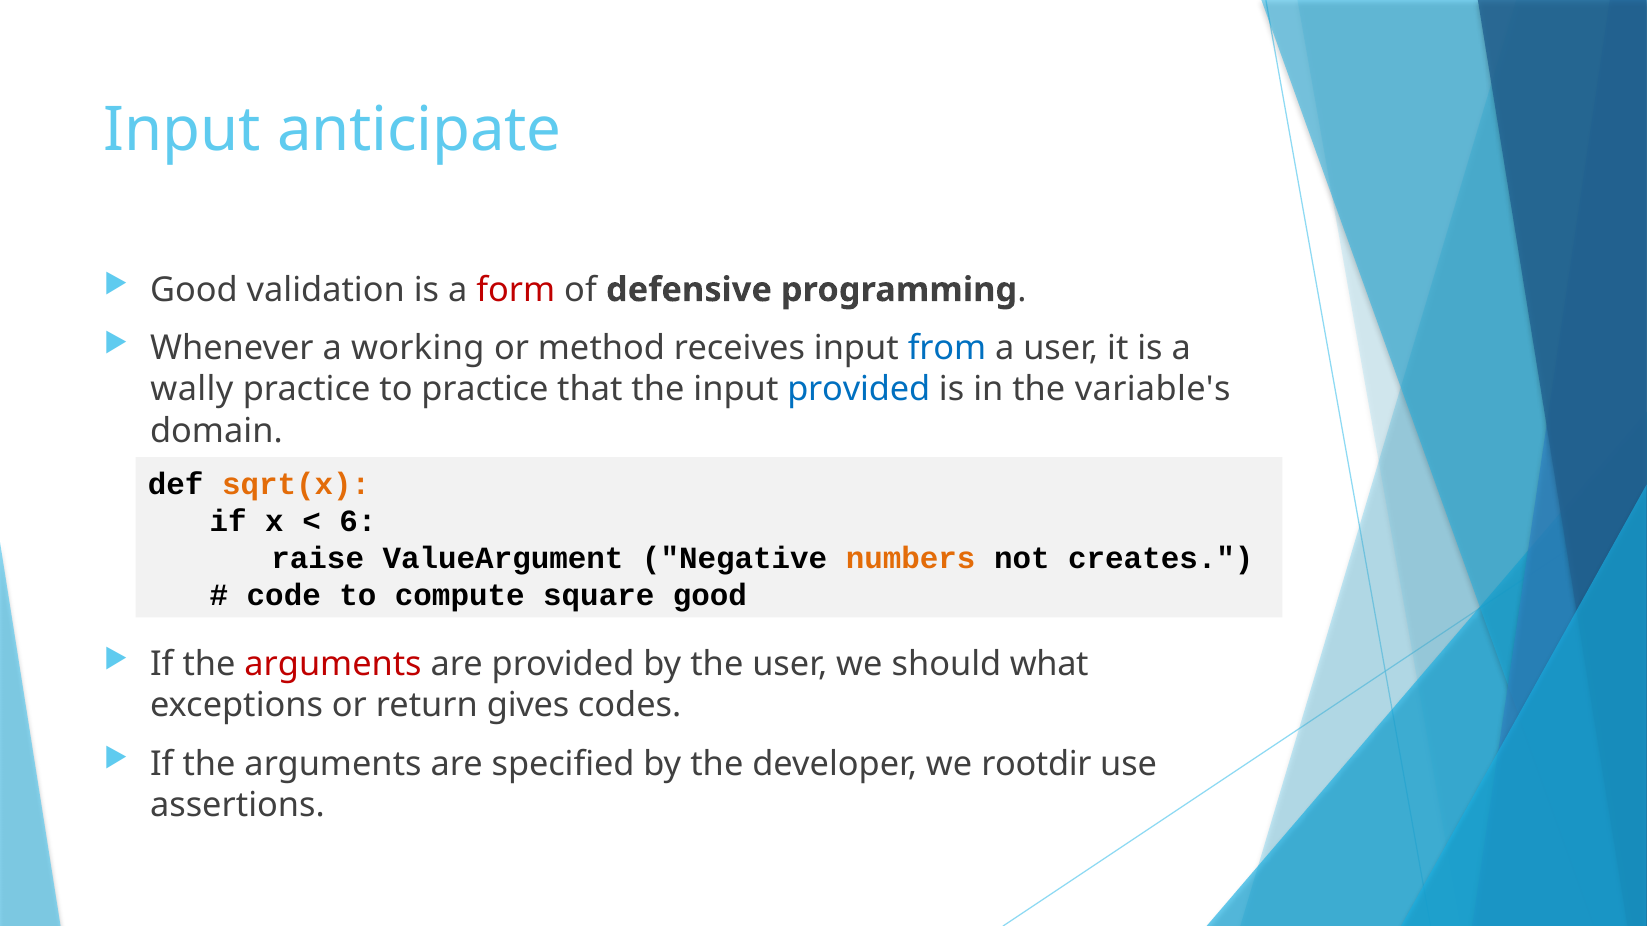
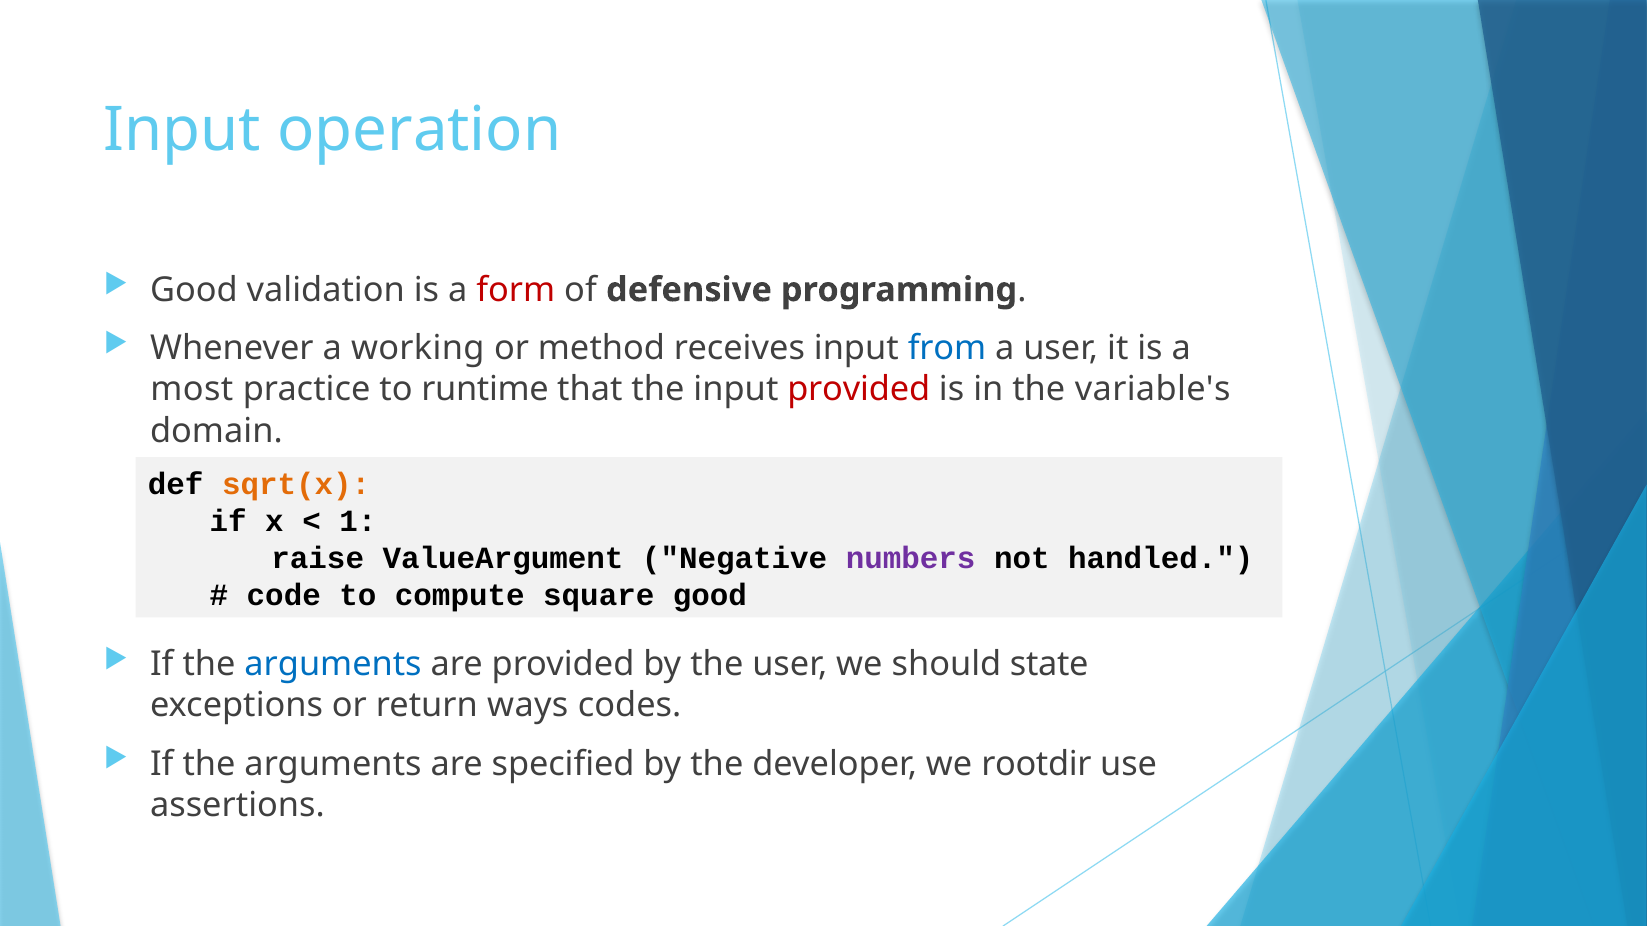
anticipate: anticipate -> operation
wally: wally -> most
to practice: practice -> runtime
provided at (859, 390) colour: blue -> red
6: 6 -> 1
numbers colour: orange -> purple
creates: creates -> handled
arguments at (333, 665) colour: red -> blue
what: what -> state
gives: gives -> ways
